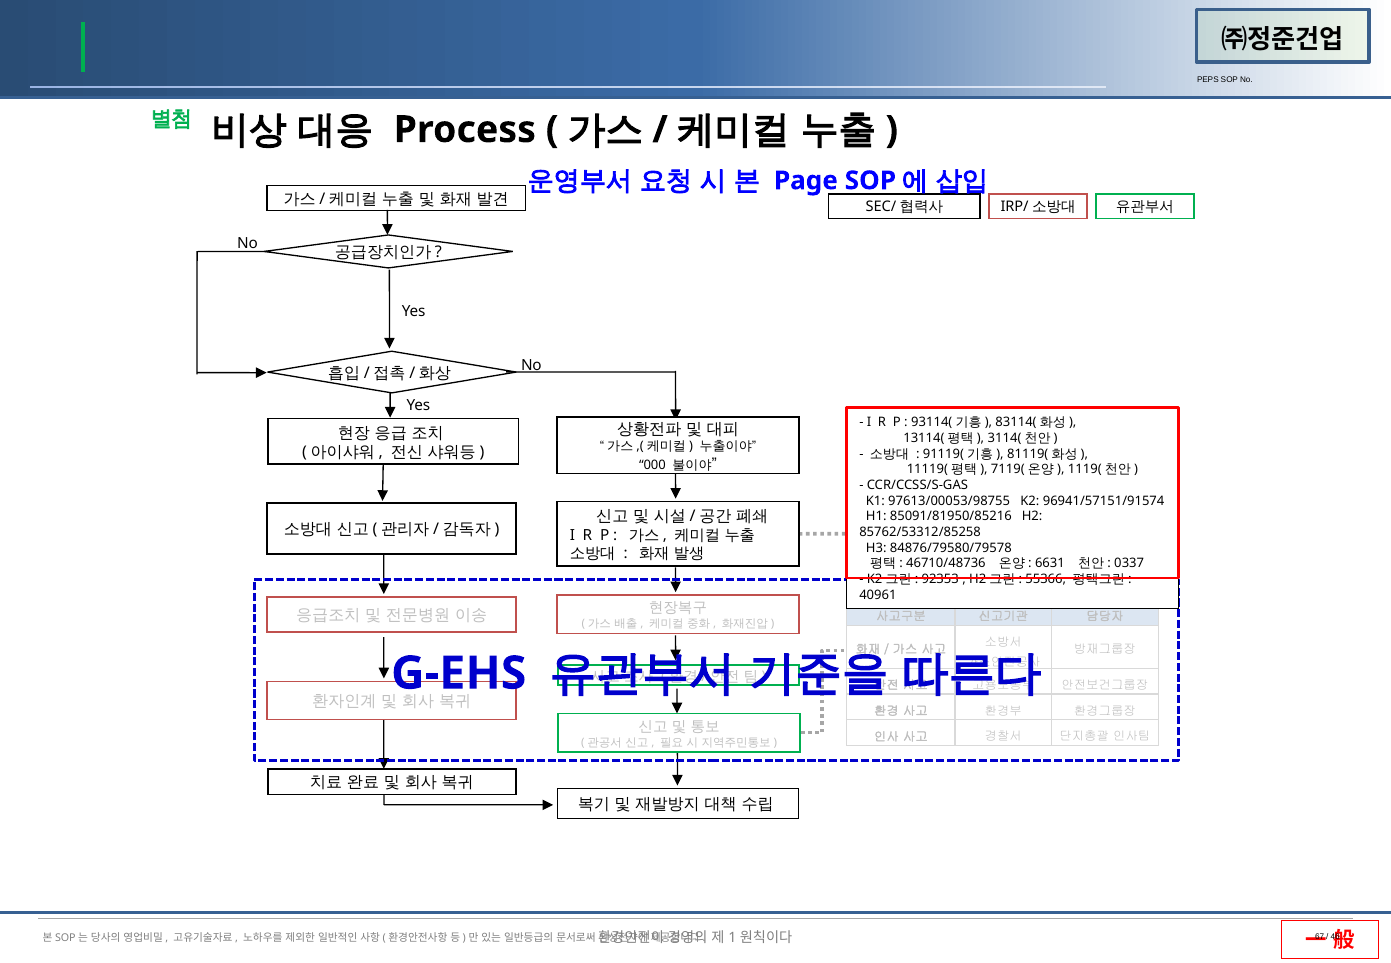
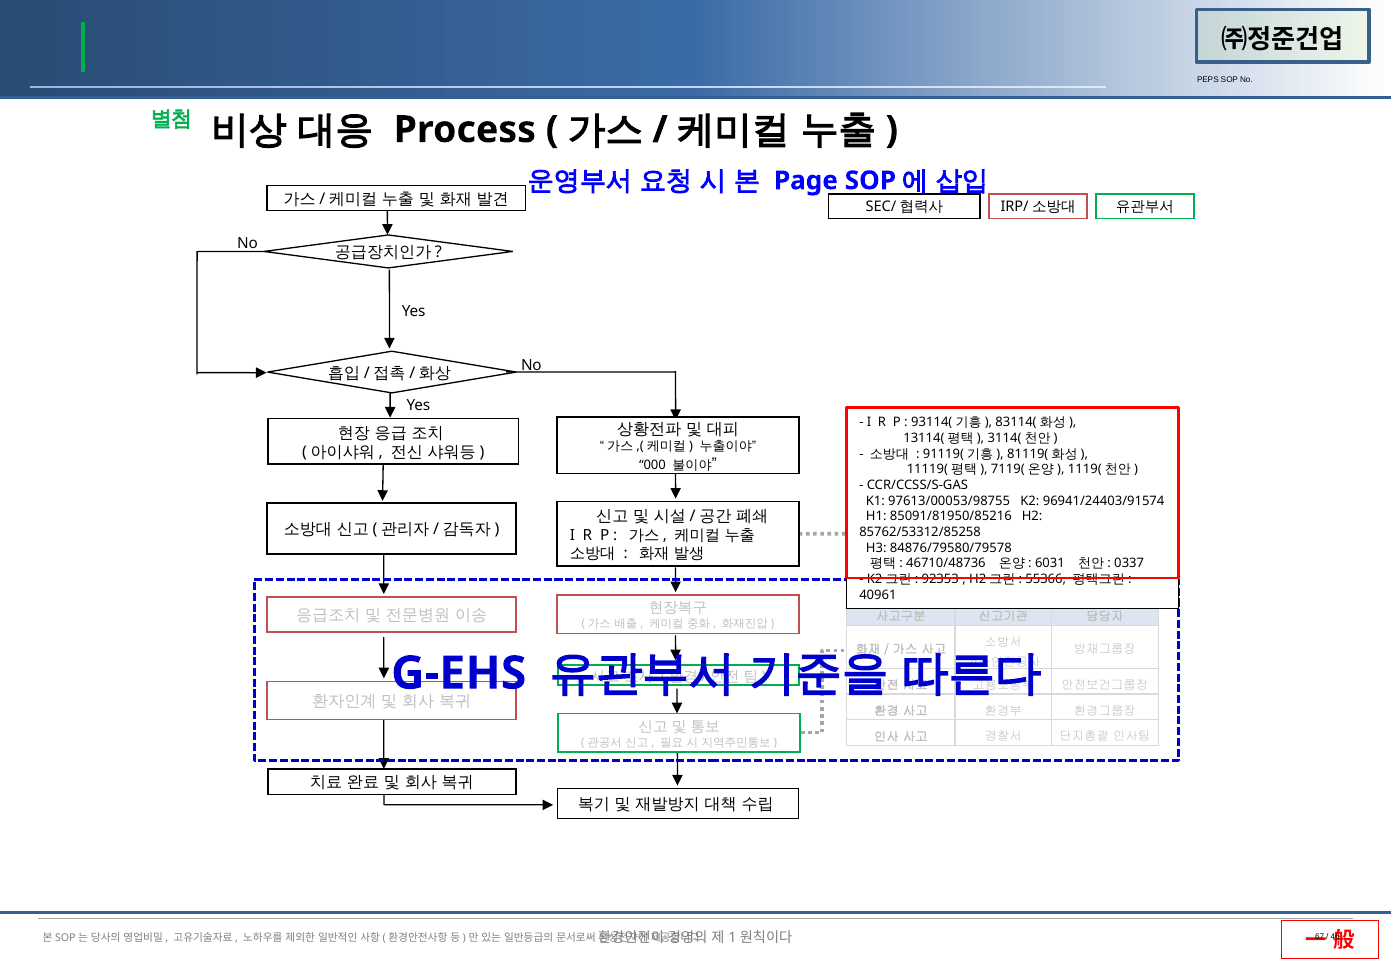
96941/57151/91574: 96941/57151/91574 -> 96941/24403/91574
6631: 6631 -> 6031
